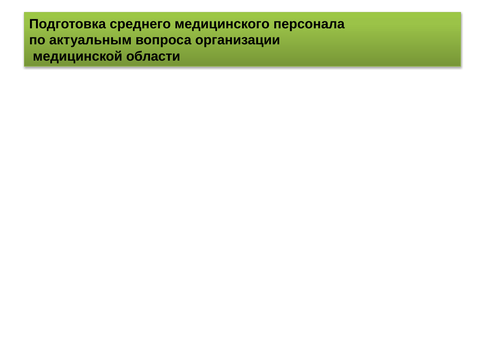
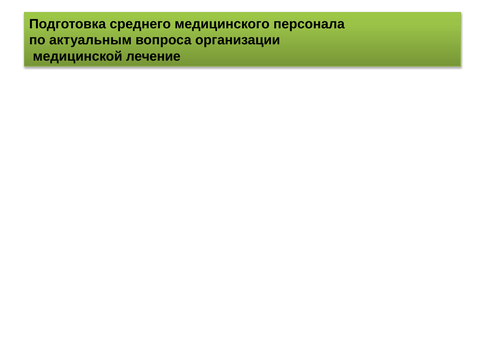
области: области -> лечение
